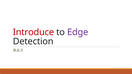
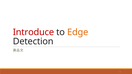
Edge colour: purple -> orange
